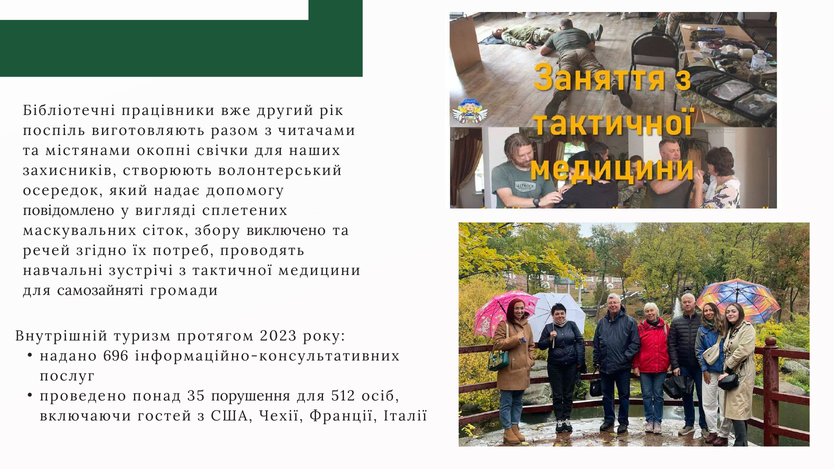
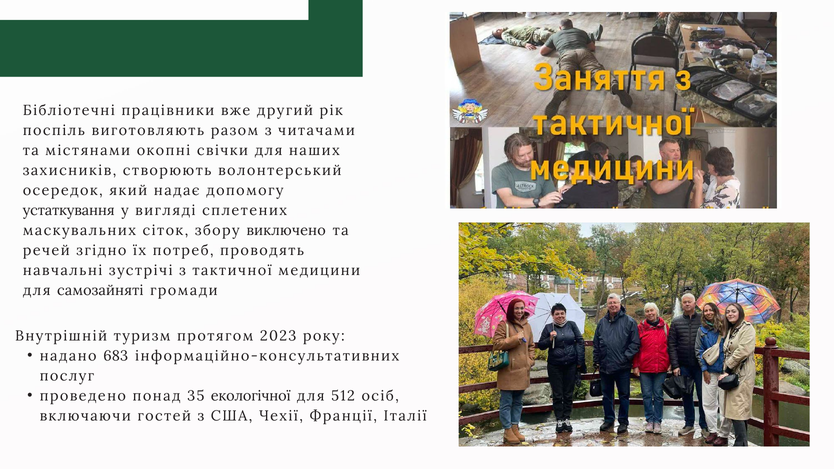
повідомлено: повідомлено -> устаткування
696: 696 -> 683
порушення: порушення -> екологічної
